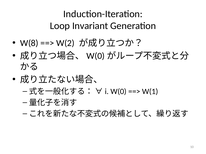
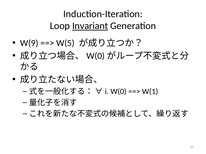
Invariant underline: none -> present
W(8: W(8 -> W(9
W(2: W(2 -> W(5
